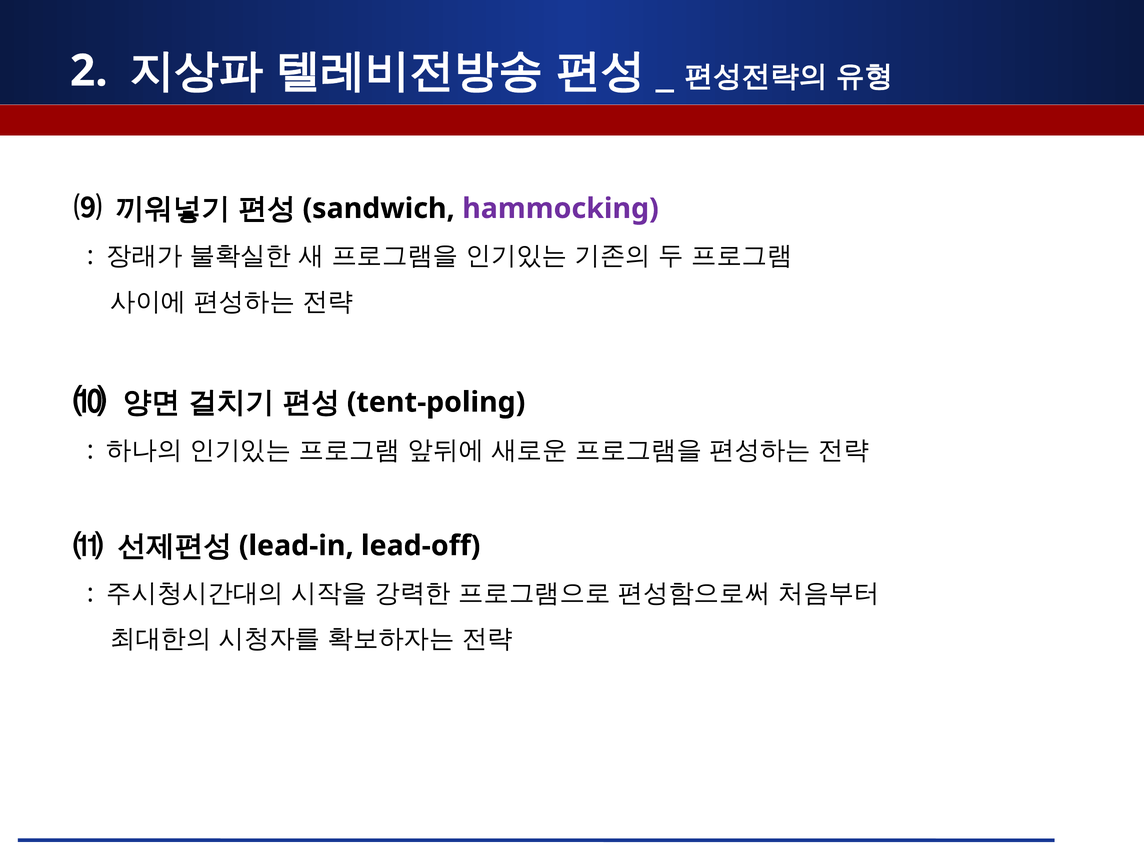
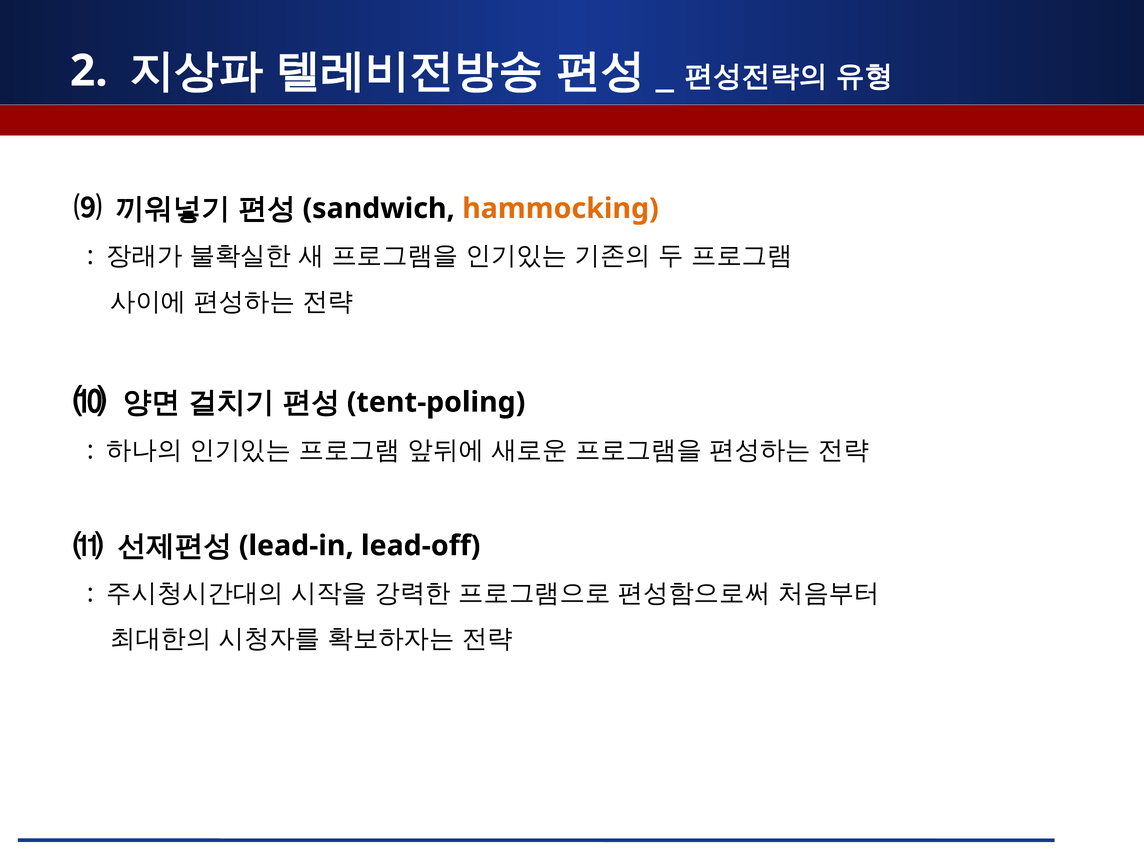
hammocking colour: purple -> orange
